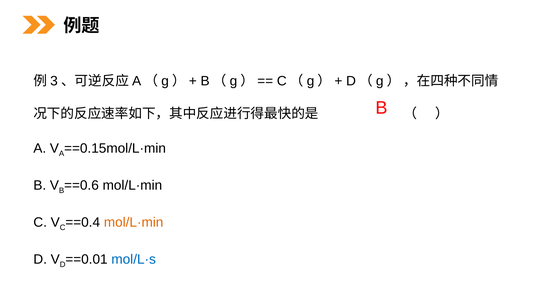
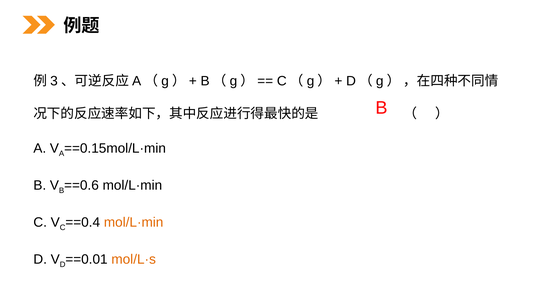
mol/L·s colour: blue -> orange
